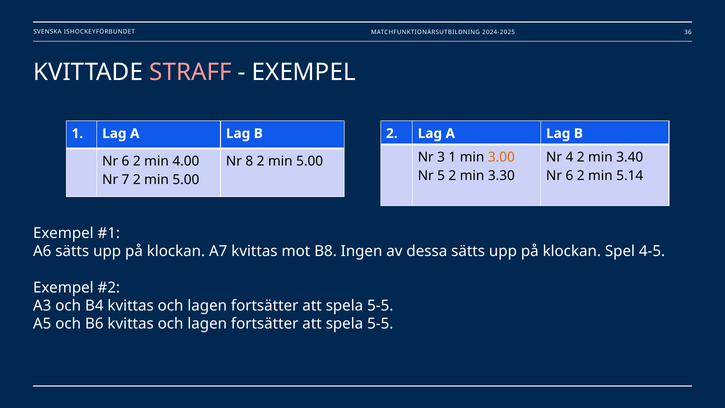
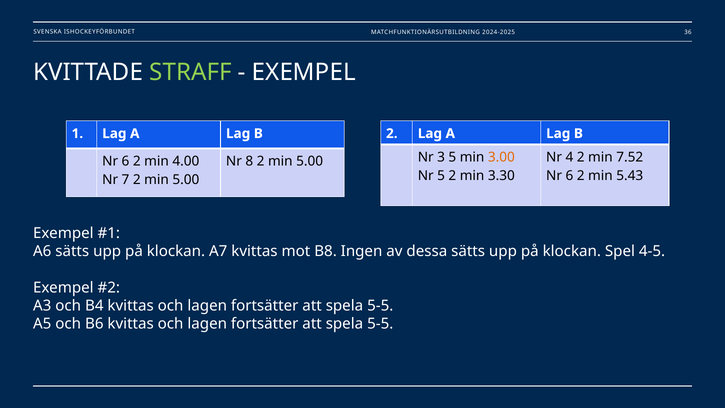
STRAFF colour: pink -> light green
3 1: 1 -> 5
3.40: 3.40 -> 7.52
5.14: 5.14 -> 5.43
